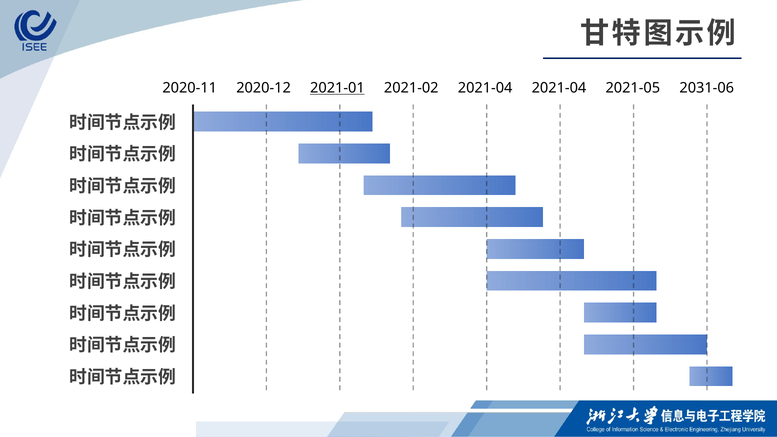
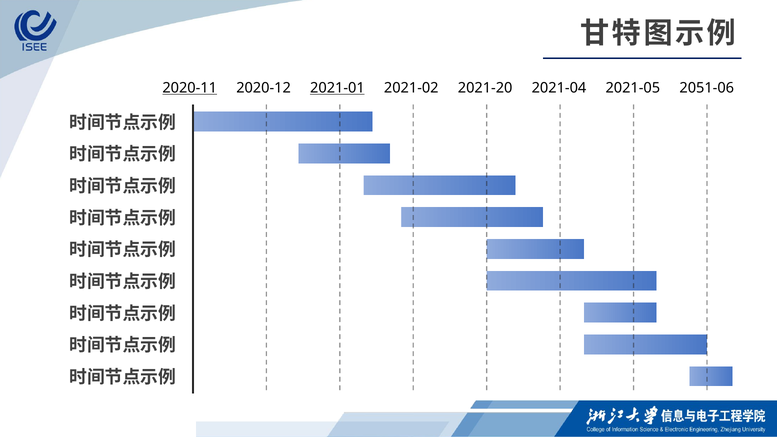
2020-11 underline: none -> present
2021-02 2021-04: 2021-04 -> 2021-20
2031-06: 2031-06 -> 2051-06
